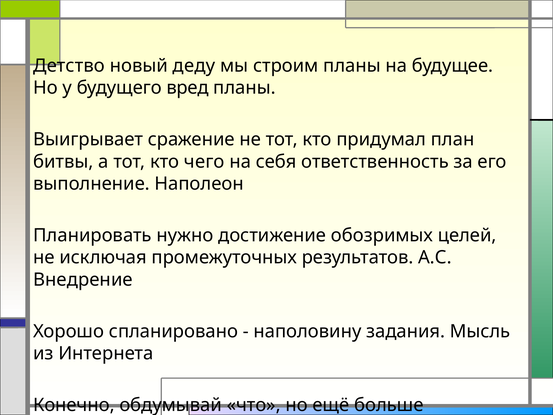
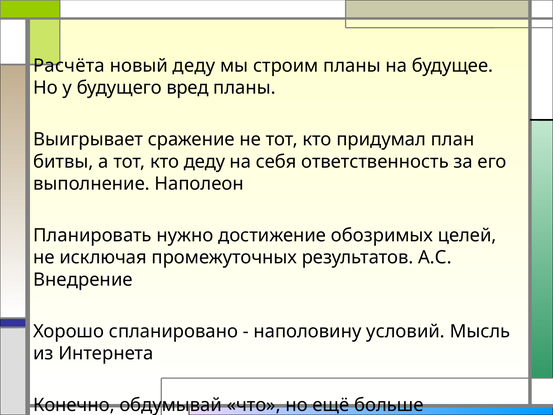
Детство: Детство -> Расчёта
кто чего: чего -> деду
задания: задания -> условий
